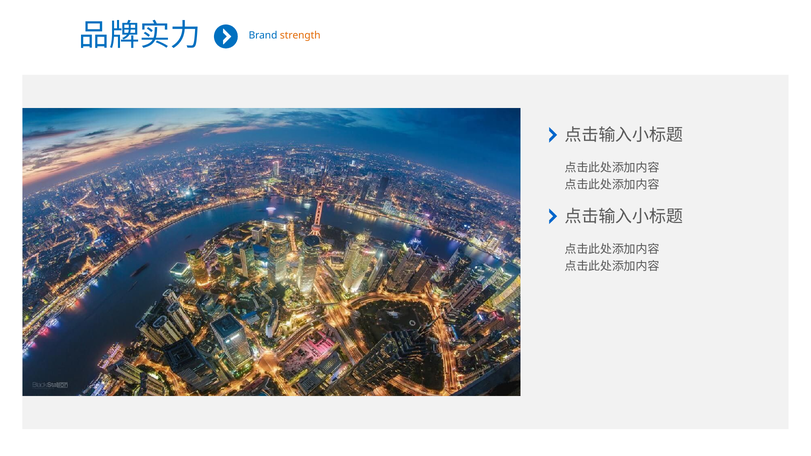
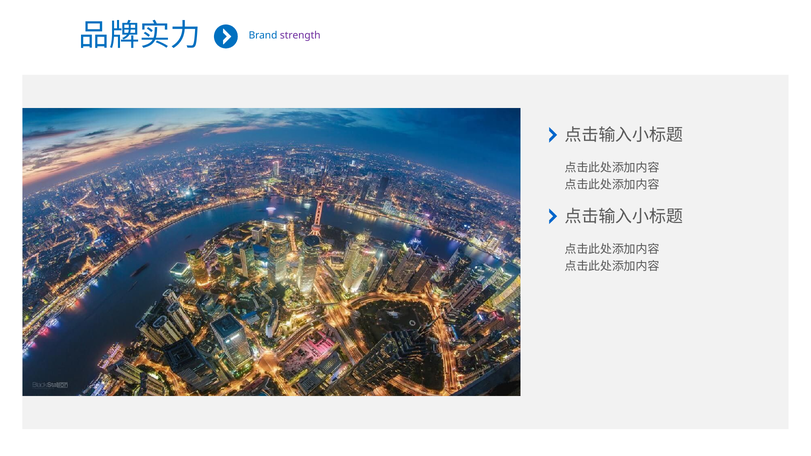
strength colour: orange -> purple
